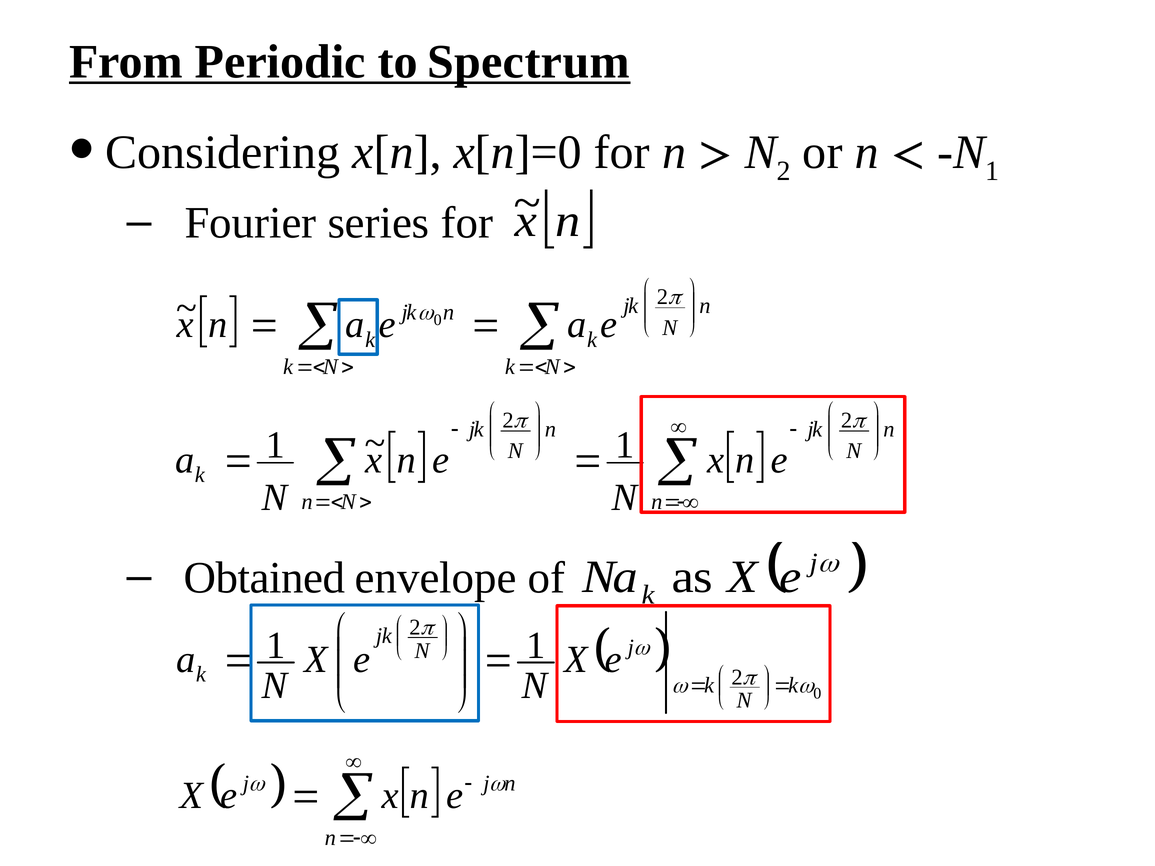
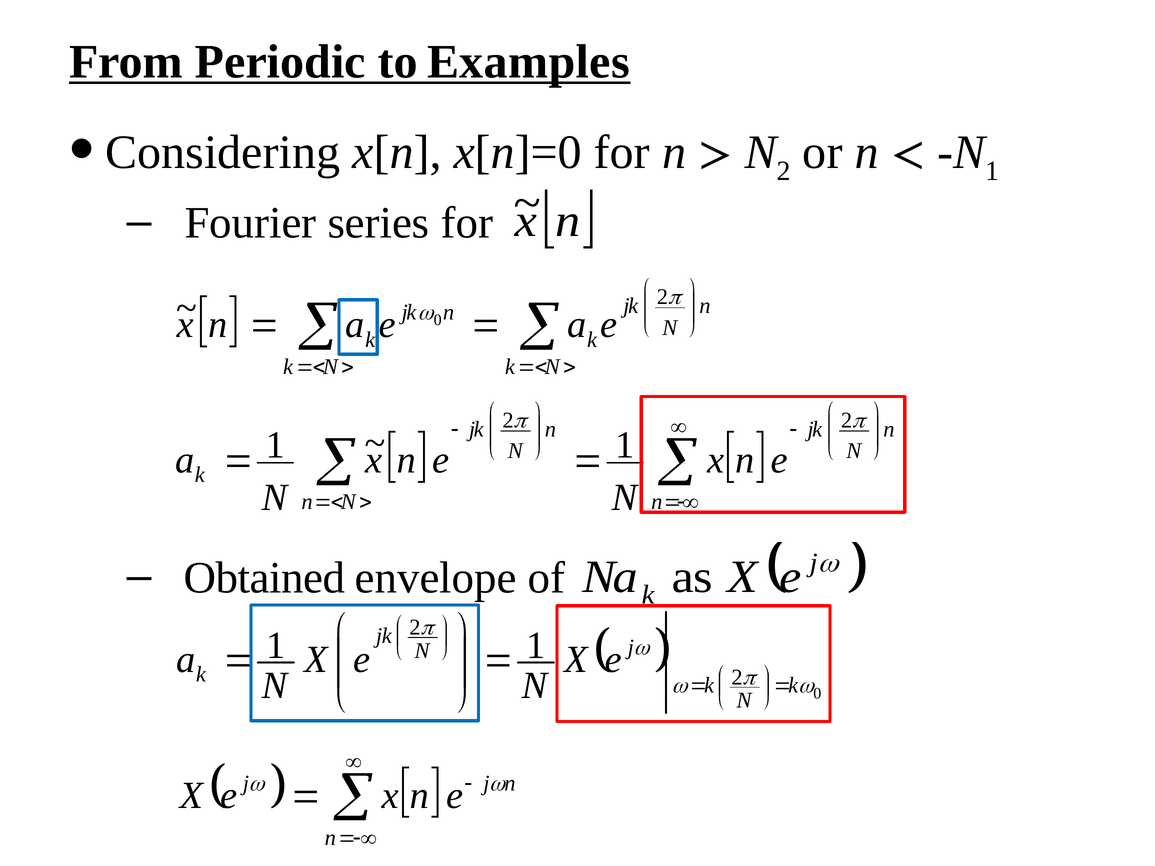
Spectrum: Spectrum -> Examples
